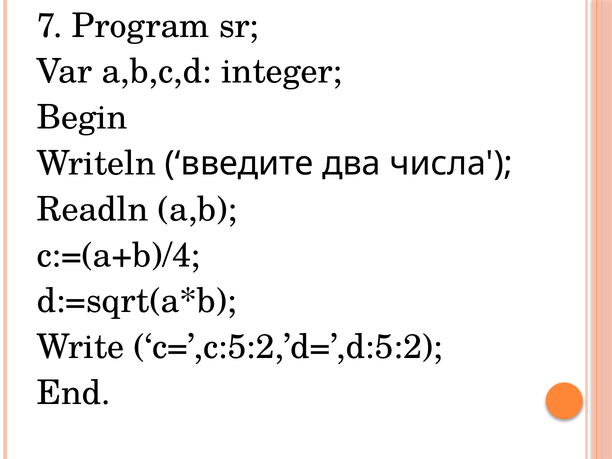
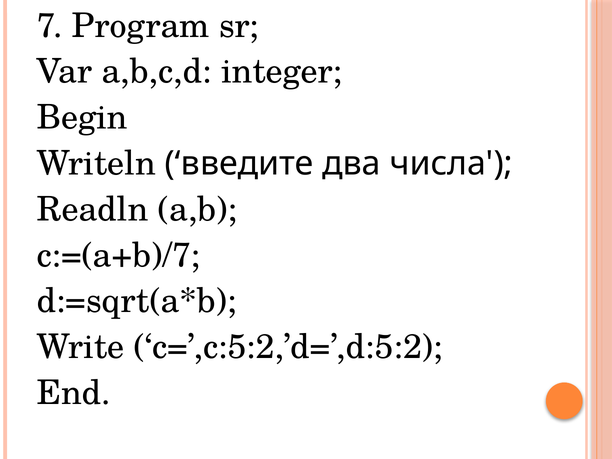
c:=(a+b)/4: c:=(a+b)/4 -> c:=(a+b)/7
